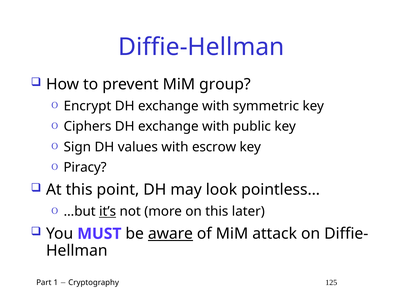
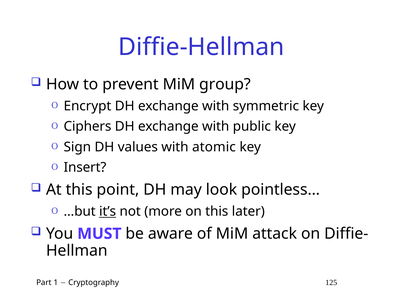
escrow: escrow -> atomic
Piracy: Piracy -> Insert
aware underline: present -> none
